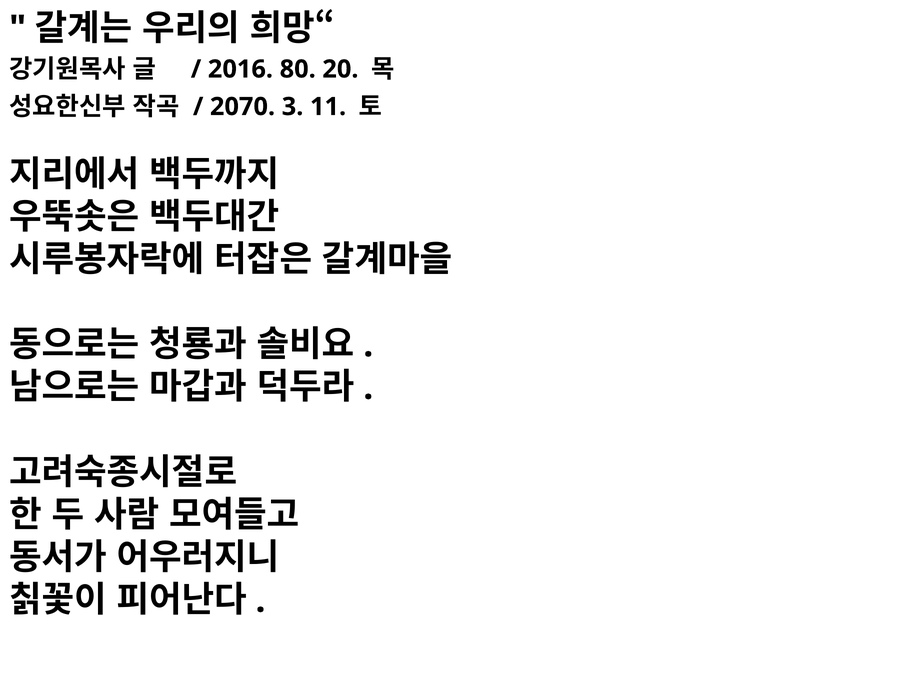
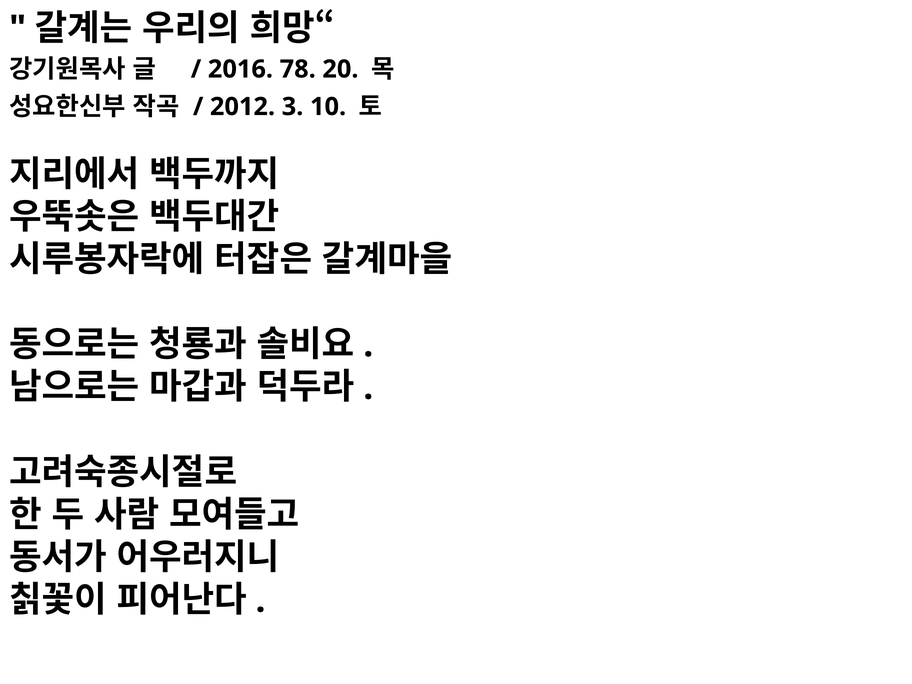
80: 80 -> 78
2070: 2070 -> 2012
11: 11 -> 10
